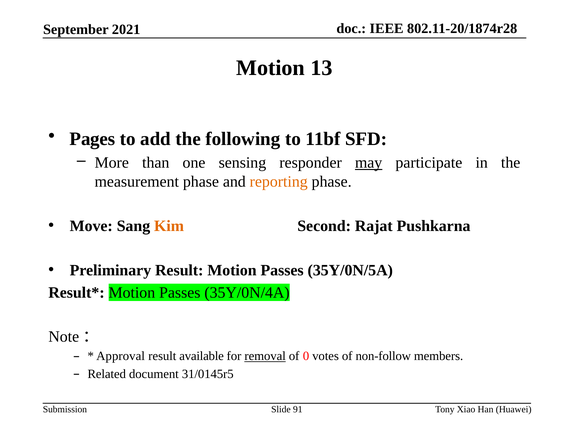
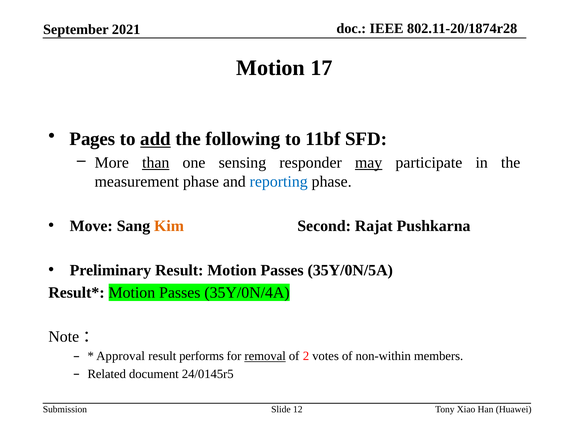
13: 13 -> 17
add underline: none -> present
than underline: none -> present
reporting colour: orange -> blue
available: available -> performs
0: 0 -> 2
non-follow: non-follow -> non-within
31/0145r5: 31/0145r5 -> 24/0145r5
91: 91 -> 12
